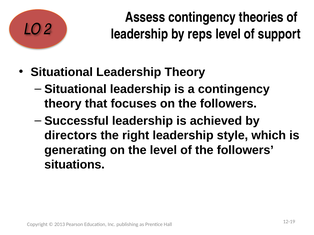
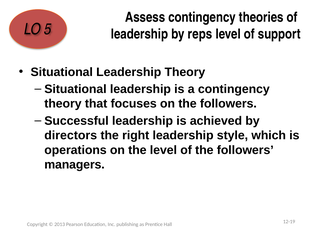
2: 2 -> 5
generating: generating -> operations
situations: situations -> managers
